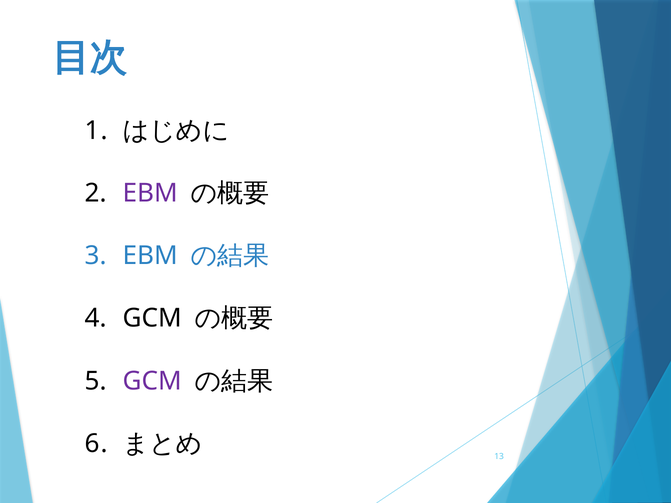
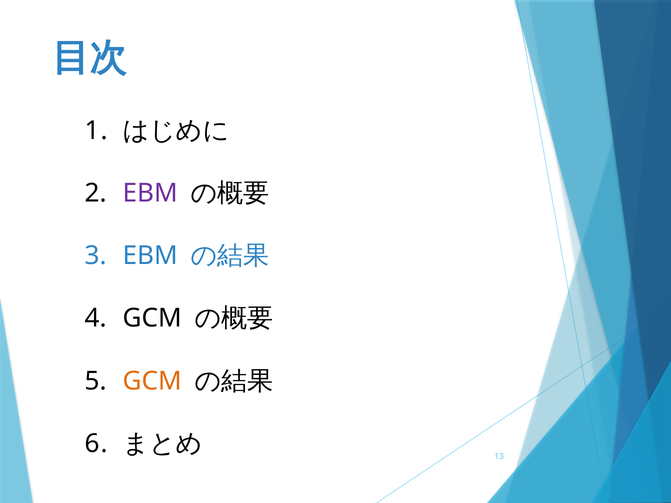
GCM at (152, 381) colour: purple -> orange
